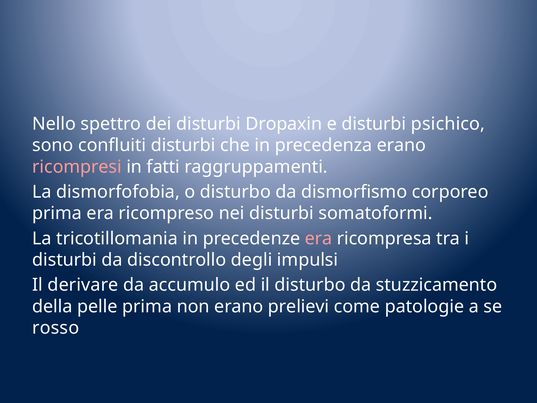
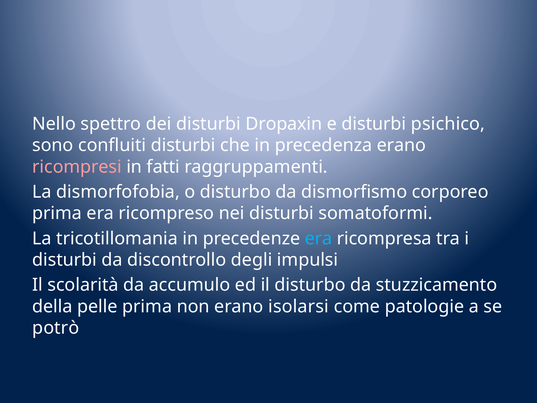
era at (319, 238) colour: pink -> light blue
derivare: derivare -> scolarità
prelievi: prelievi -> isolarsi
rosso: rosso -> potrò
